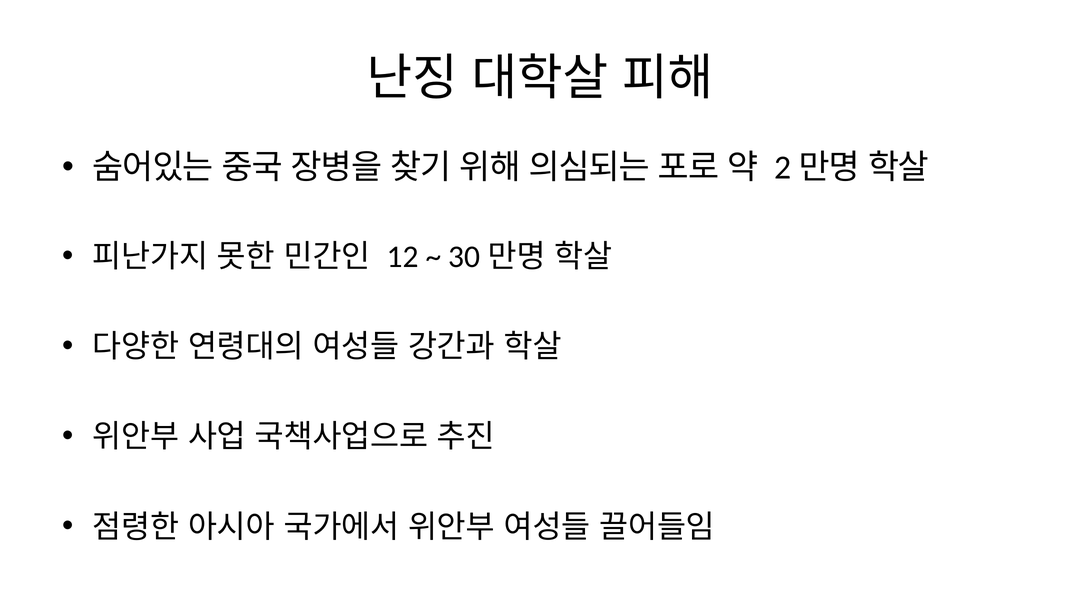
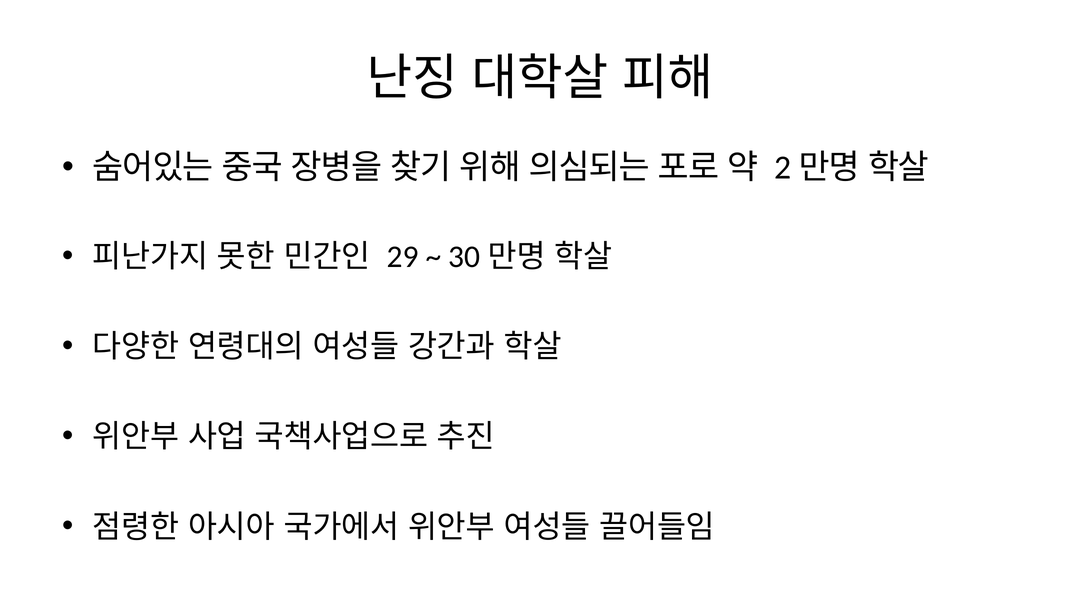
12: 12 -> 29
